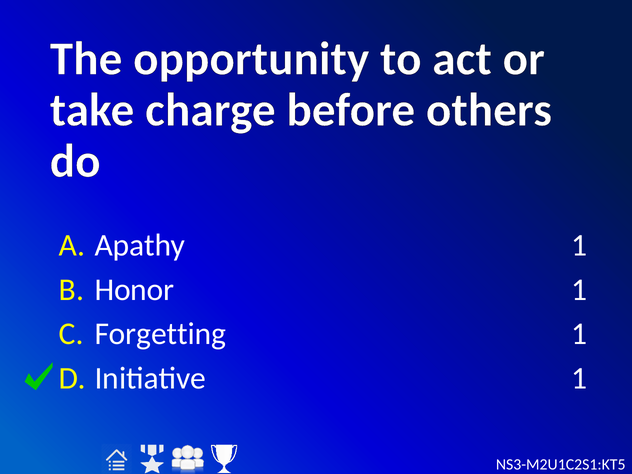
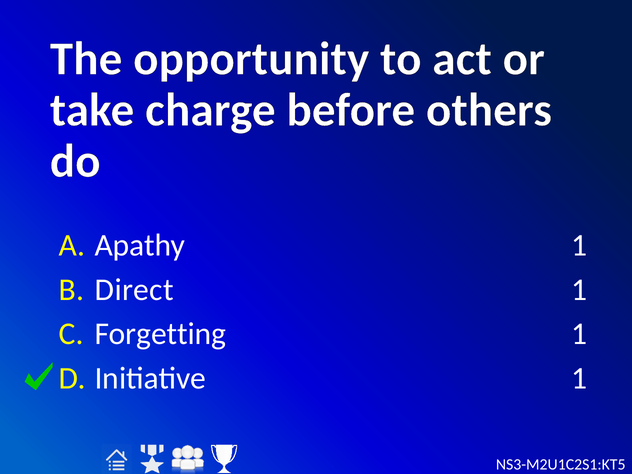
Honor: Honor -> Direct
